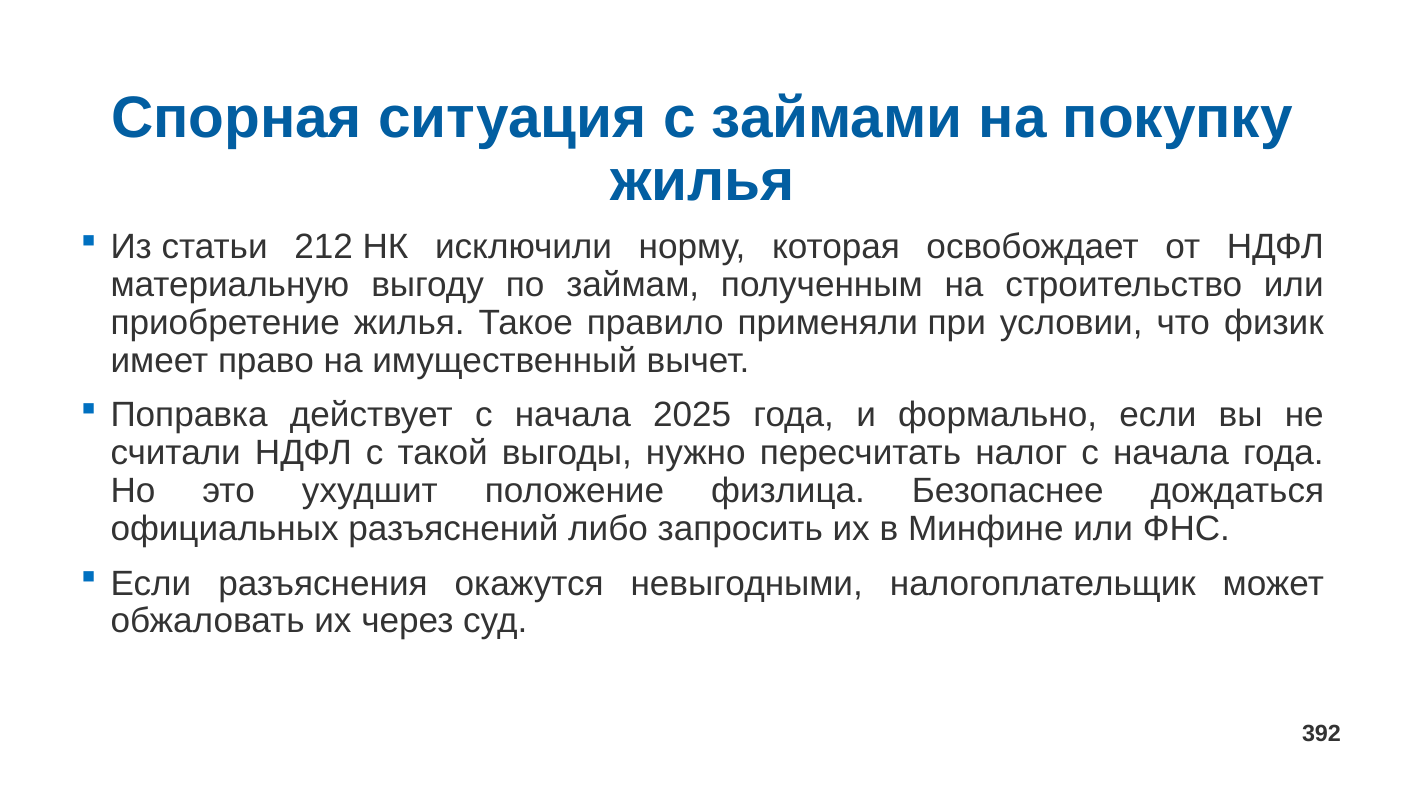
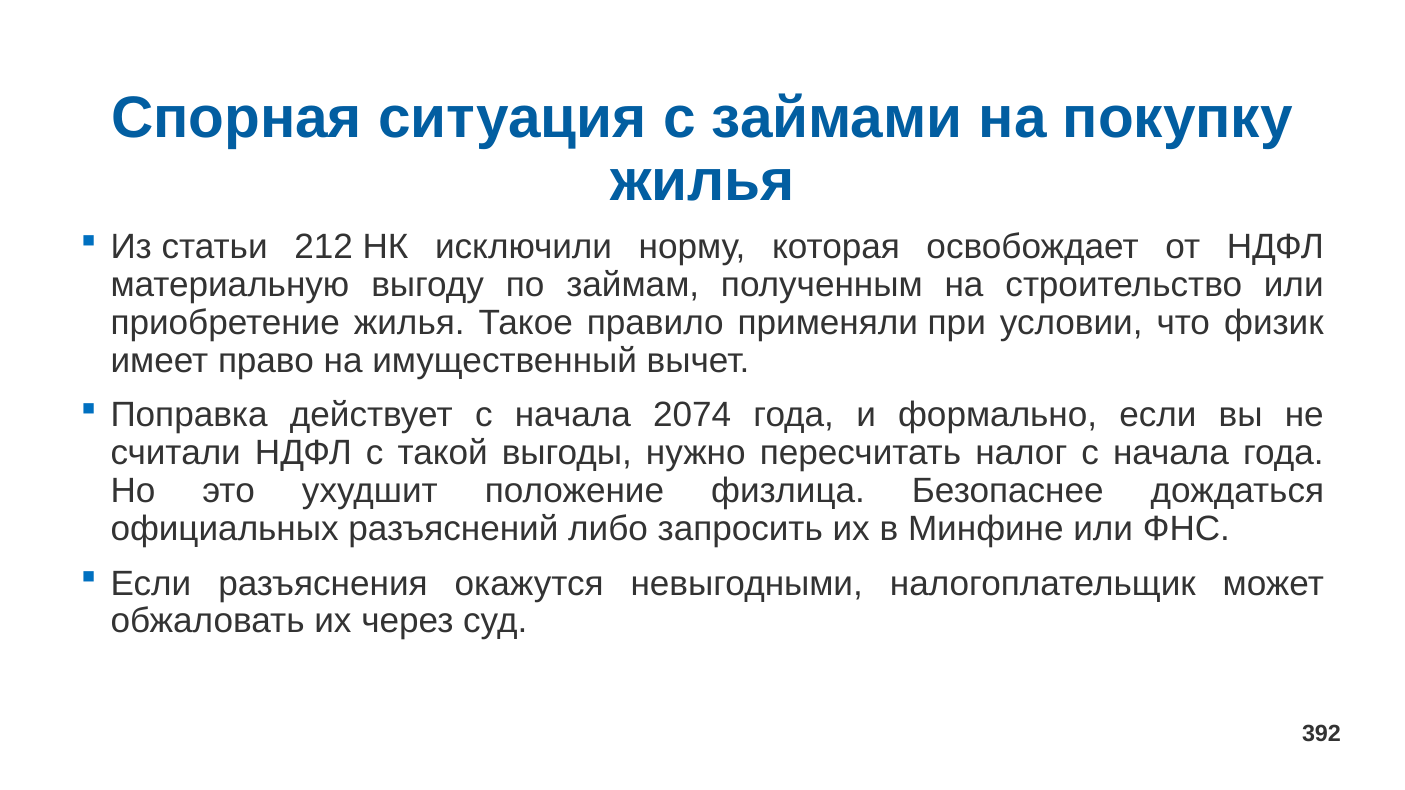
2025: 2025 -> 2074
